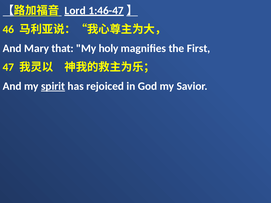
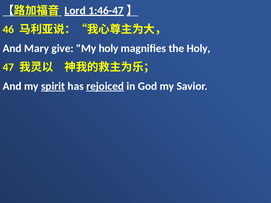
that: that -> give
the First: First -> Holy
rejoiced underline: none -> present
